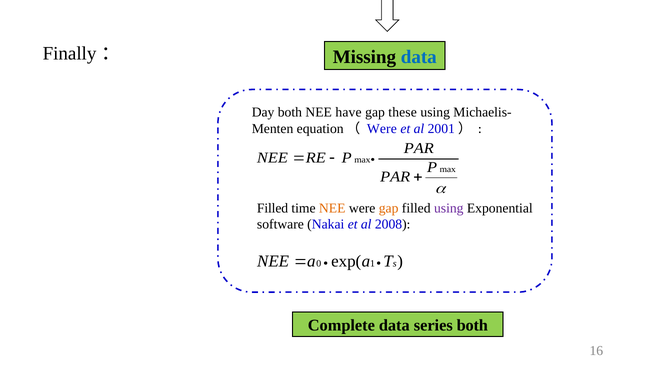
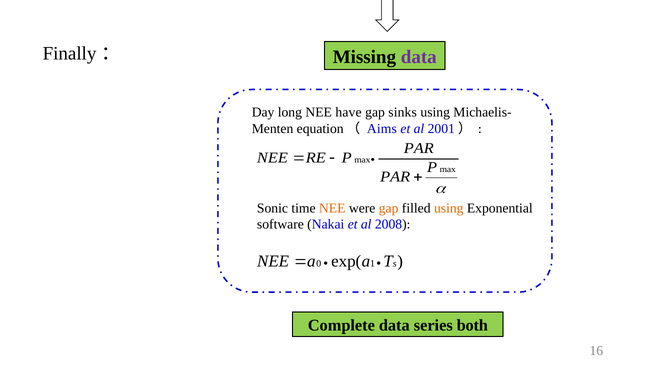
data at (419, 57) colour: blue -> purple
Day both: both -> long
these: these -> sinks
equation（ Were: Were -> Aims
Filled at (273, 208): Filled -> Sonic
using at (449, 208) colour: purple -> orange
